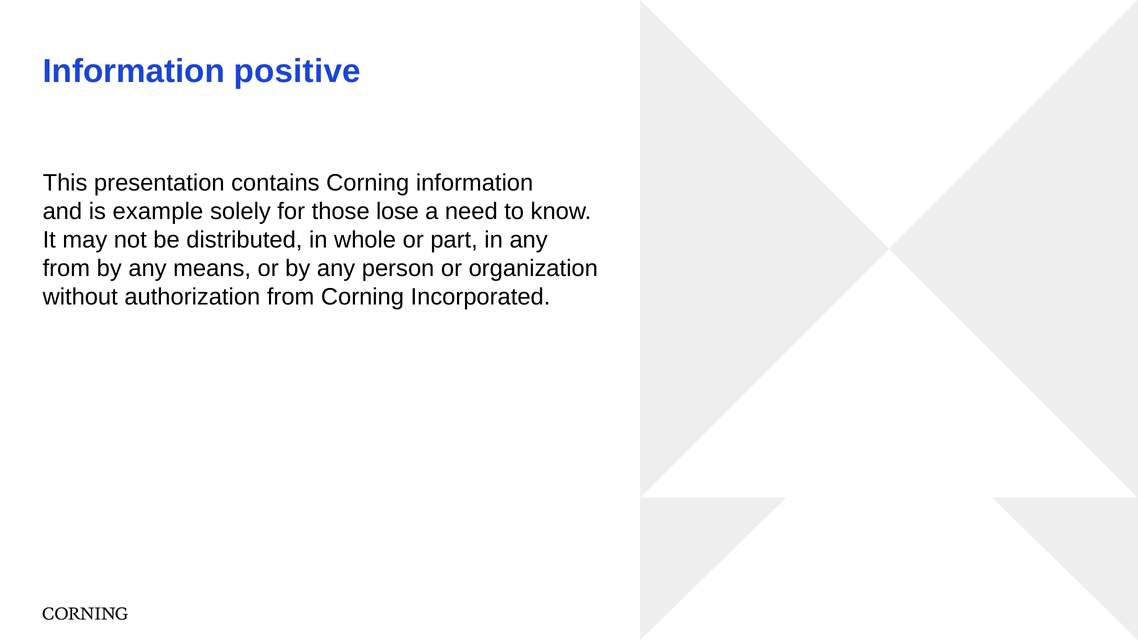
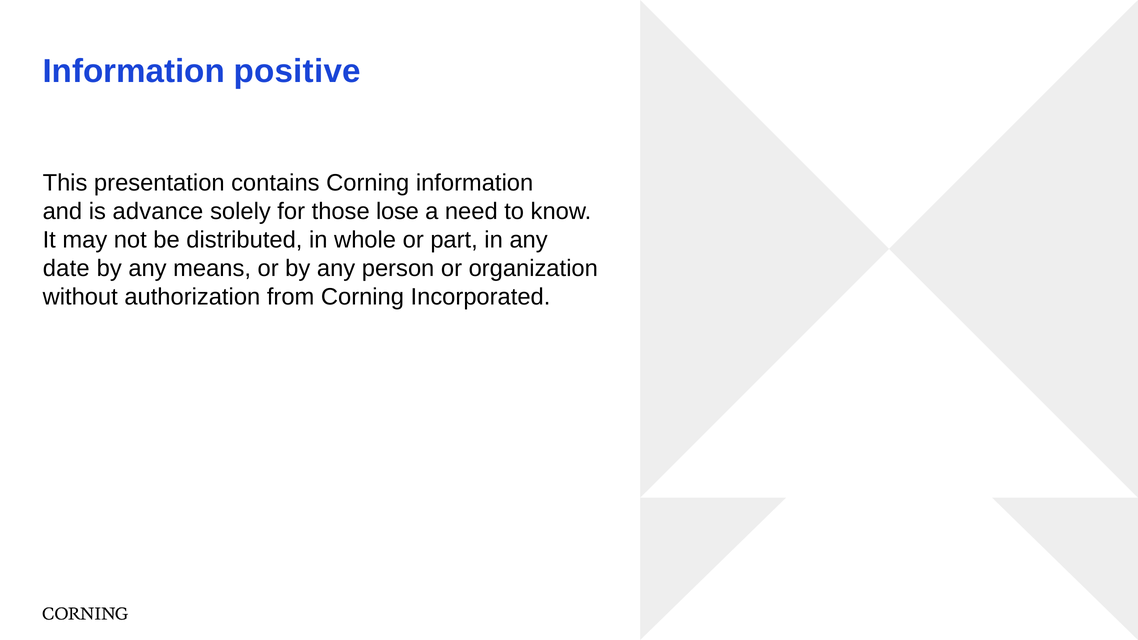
example: example -> advance
from at (66, 268): from -> date
